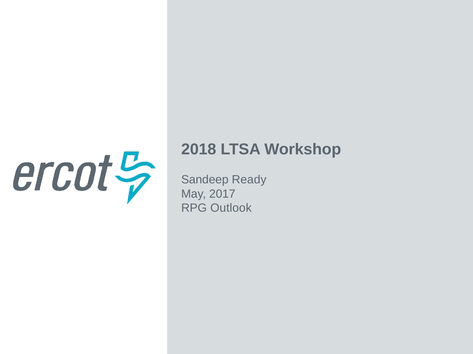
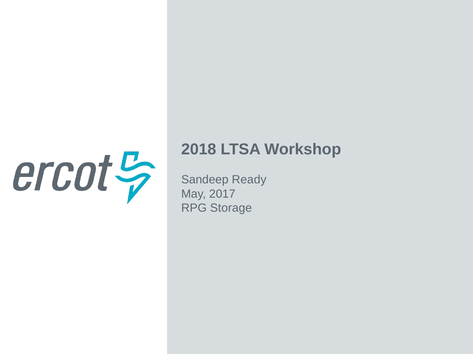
Outlook: Outlook -> Storage
